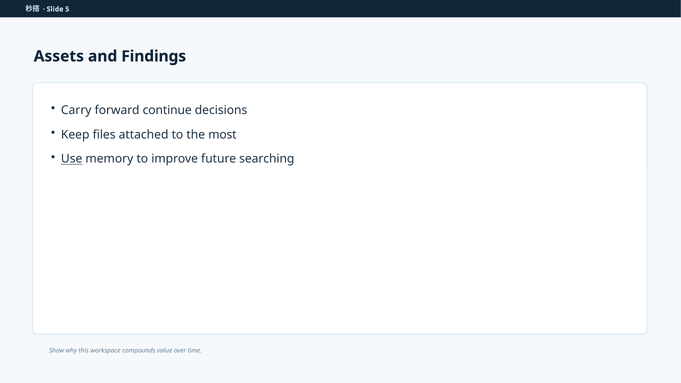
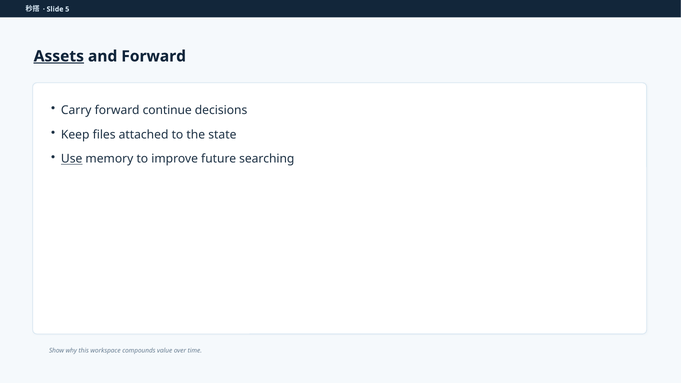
Assets underline: none -> present
and Findings: Findings -> Forward
most: most -> state
